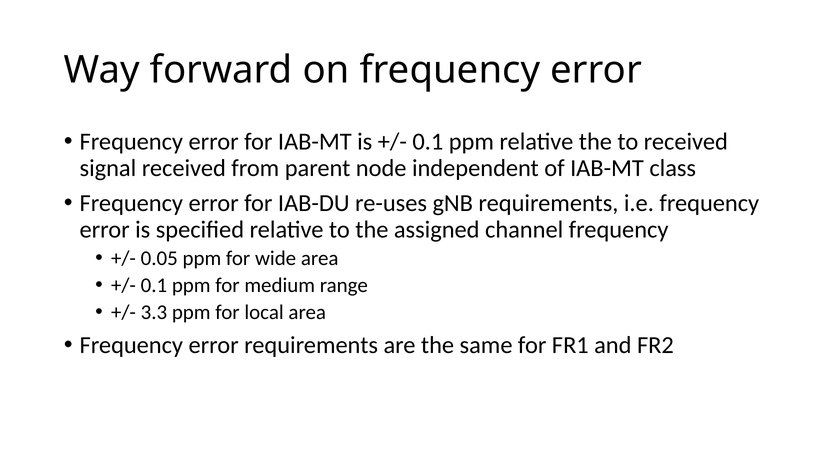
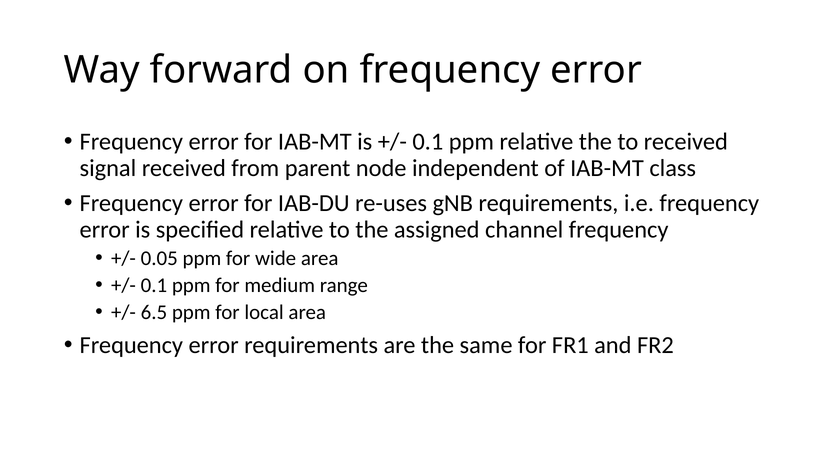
3.3: 3.3 -> 6.5
